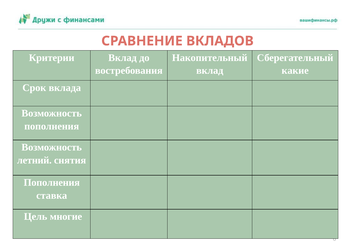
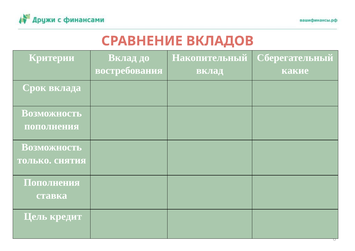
летний: летний -> только
многие: многие -> кредит
